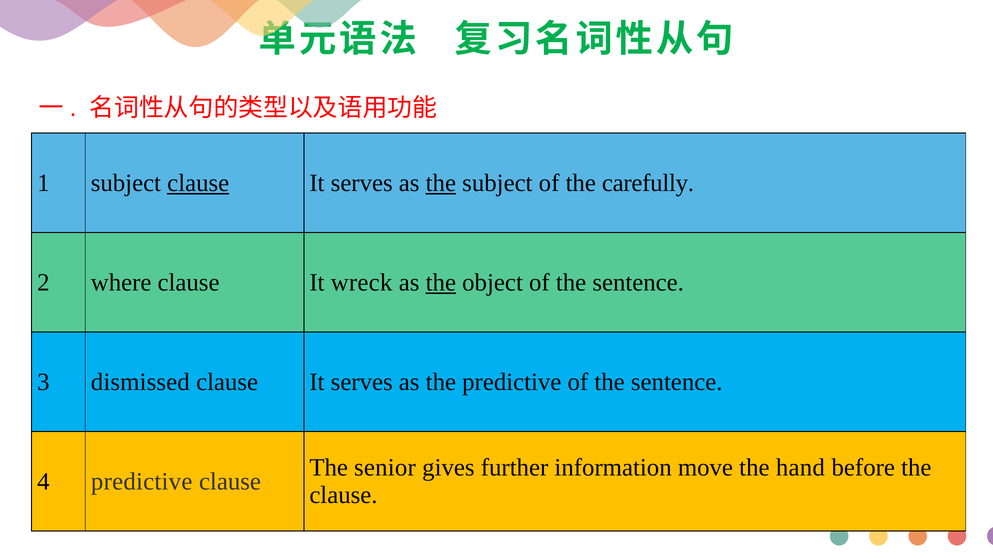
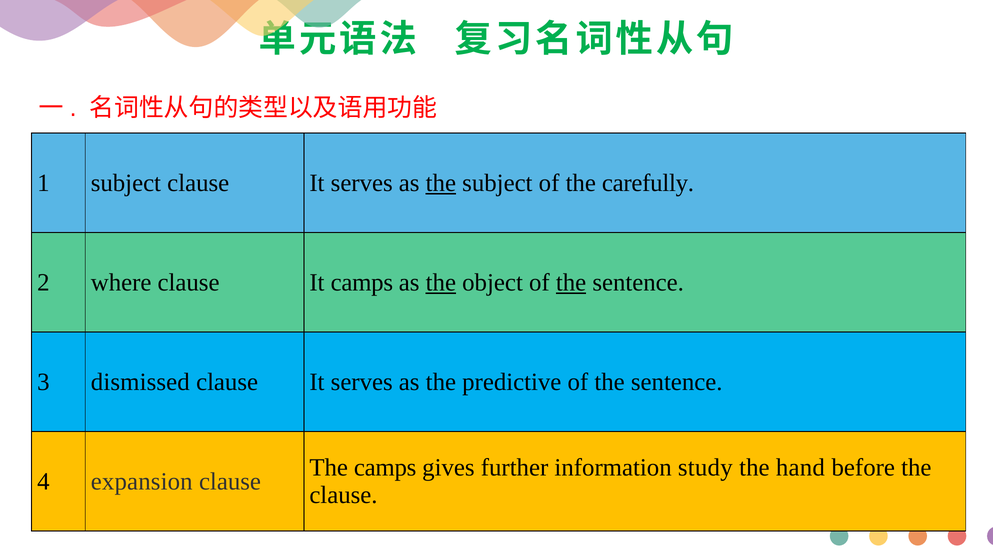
clause at (198, 183) underline: present -> none
It wreck: wreck -> camps
the at (571, 282) underline: none -> present
The senior: senior -> camps
move: move -> study
4 predictive: predictive -> expansion
